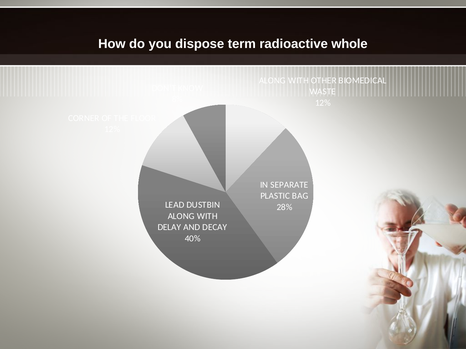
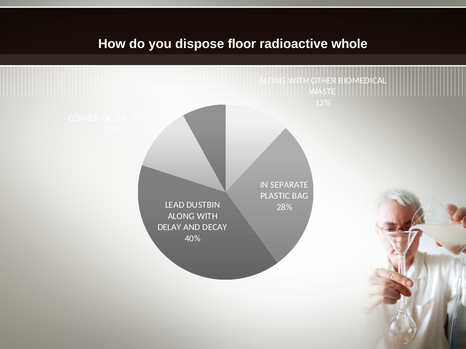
dispose term: term -> floor
